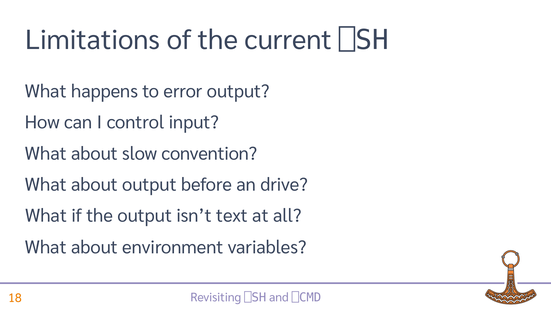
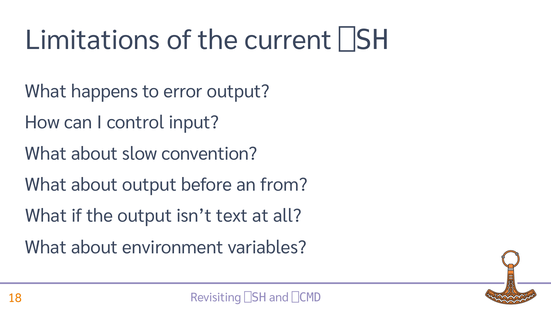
drive: drive -> from
